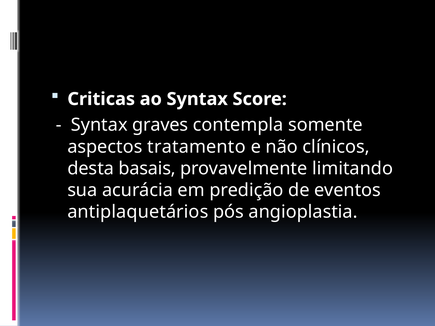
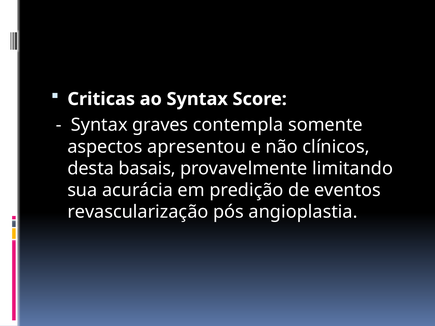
tratamento: tratamento -> apresentou
antiplaquetários: antiplaquetários -> revascularização
